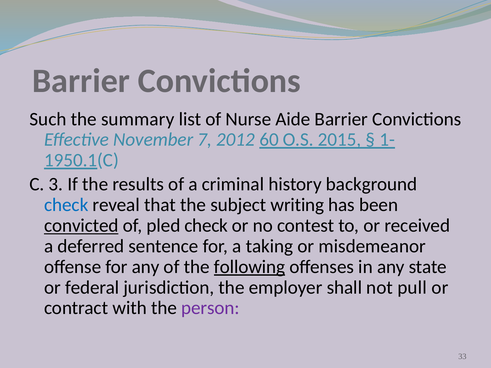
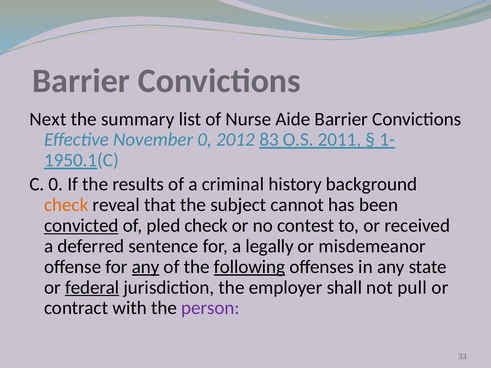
Such: Such -> Next
November 7: 7 -> 0
60: 60 -> 83
2015: 2015 -> 2011
C 3: 3 -> 0
check at (66, 205) colour: blue -> orange
writing: writing -> cannot
taking: taking -> legally
any at (146, 267) underline: none -> present
federal underline: none -> present
